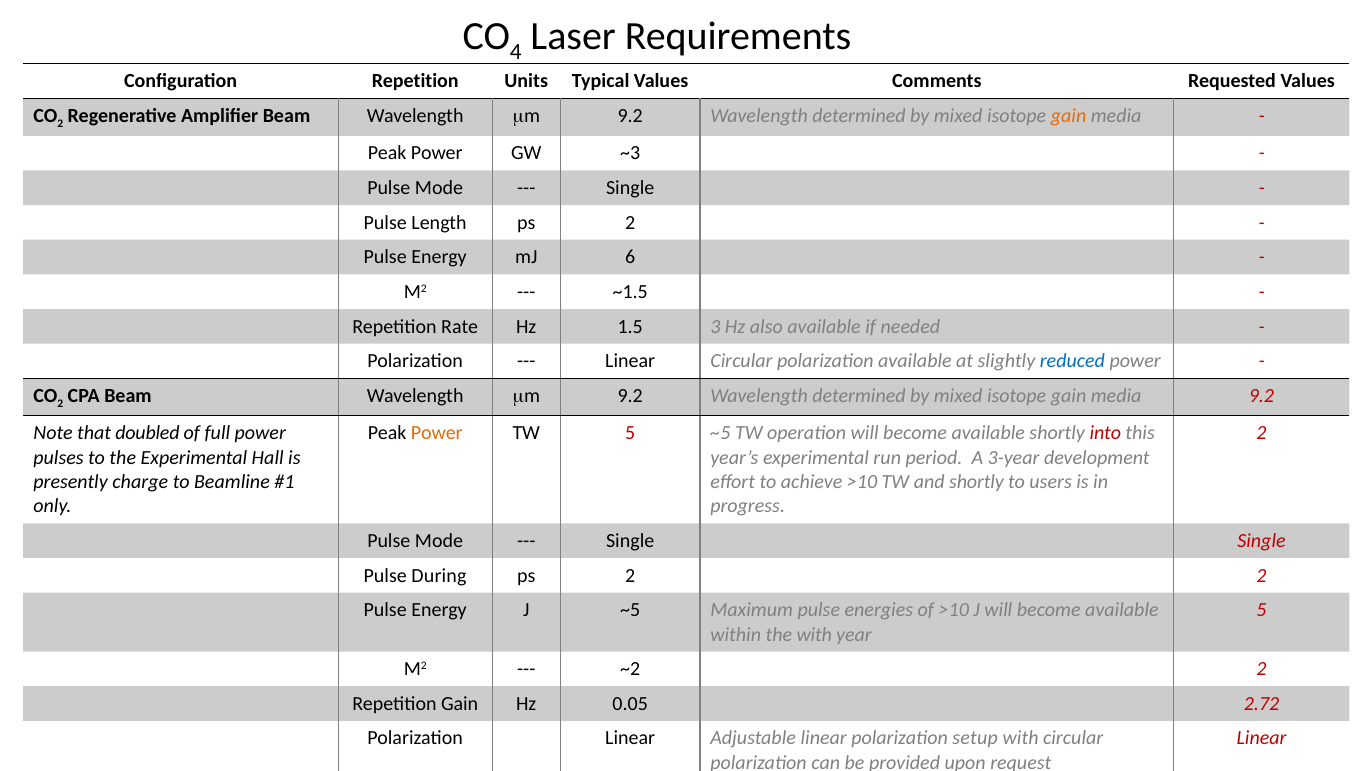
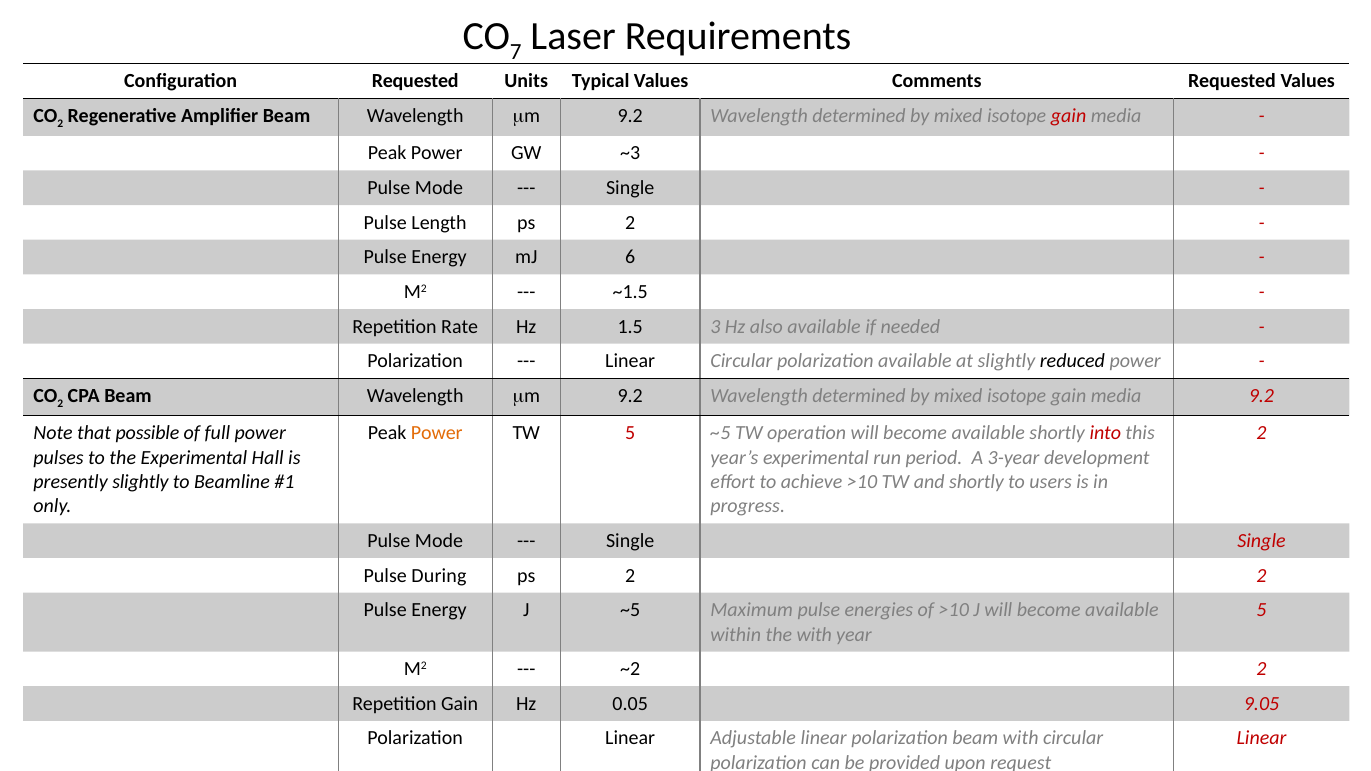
4: 4 -> 7
Configuration Repetition: Repetition -> Requested
gain at (1069, 116) colour: orange -> red
reduced colour: blue -> black
doubled: doubled -> possible
presently charge: charge -> slightly
2.72: 2.72 -> 9.05
polarization setup: setup -> beam
